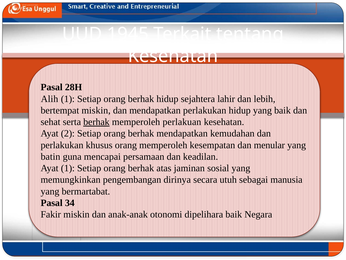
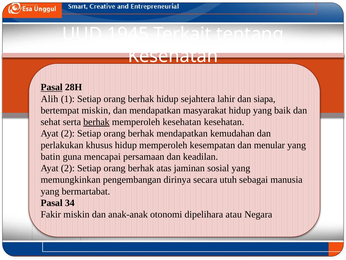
Pasal at (52, 87) underline: none -> present
lebih: lebih -> siapa
mendapatkan perlakukan: perlakukan -> masyarakat
memperoleh perlakuan: perlakuan -> kesehatan
khusus orang: orang -> hidup
1 at (68, 168): 1 -> 2
dipelihara baik: baik -> atau
